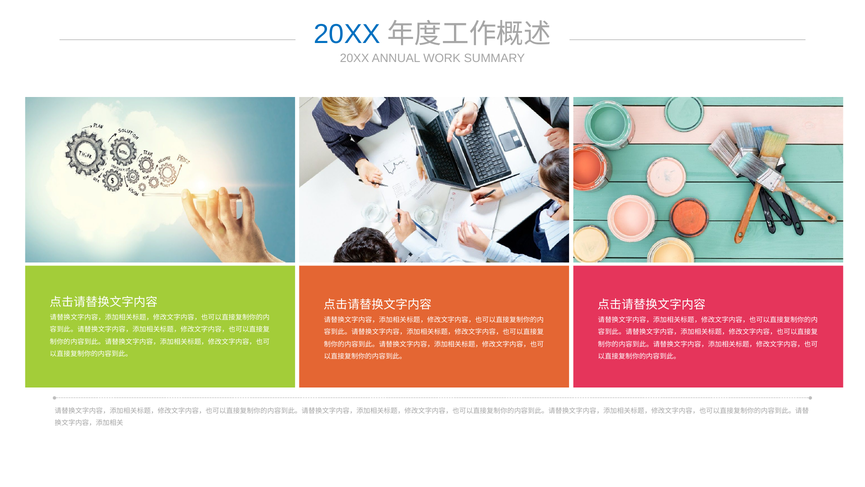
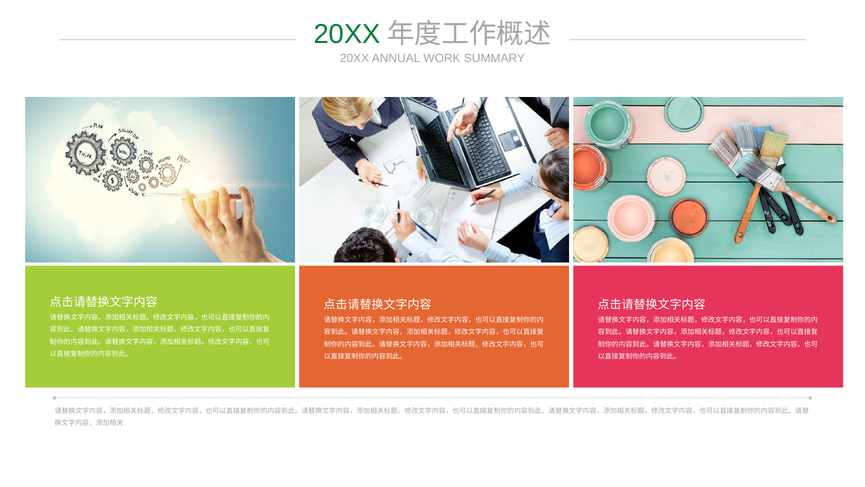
20XX at (347, 34) colour: blue -> green
